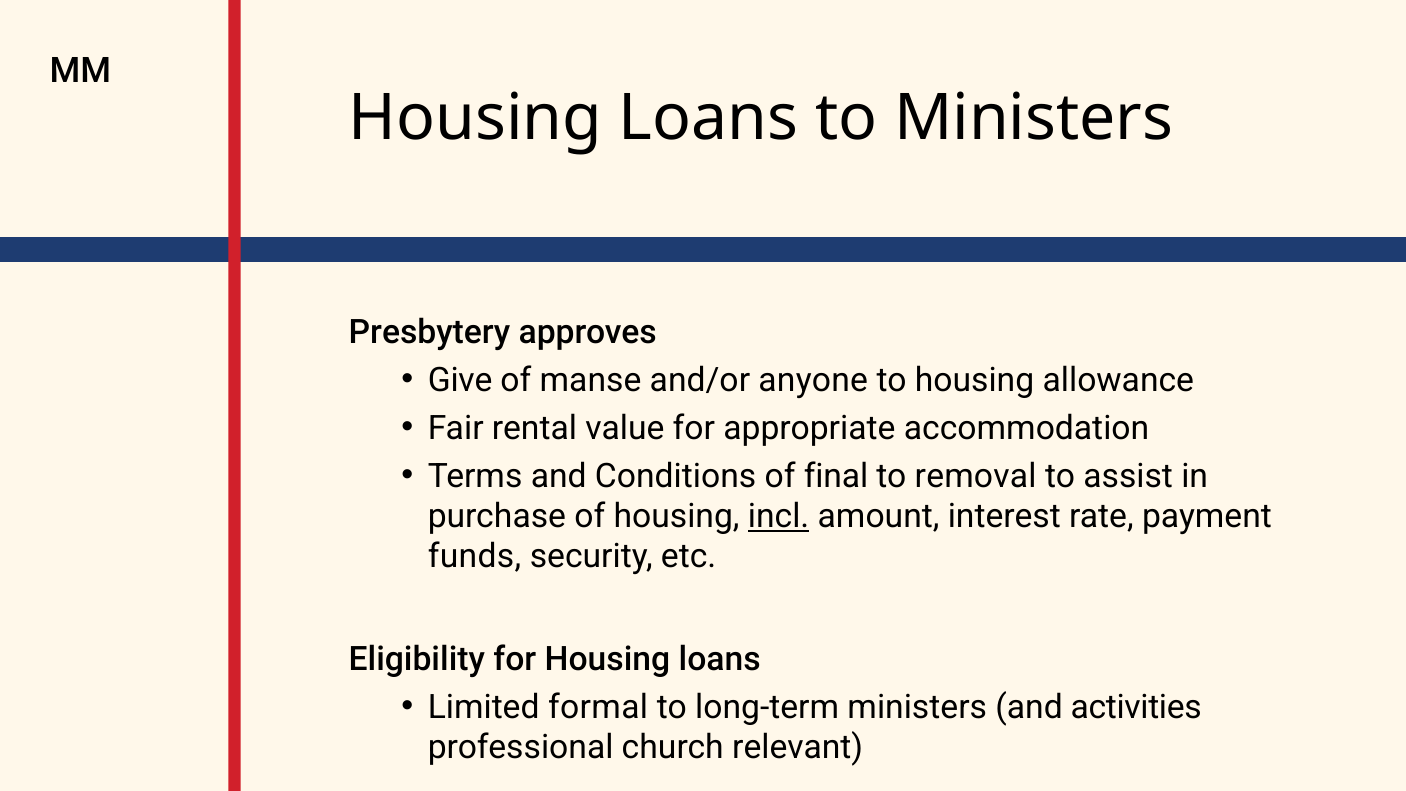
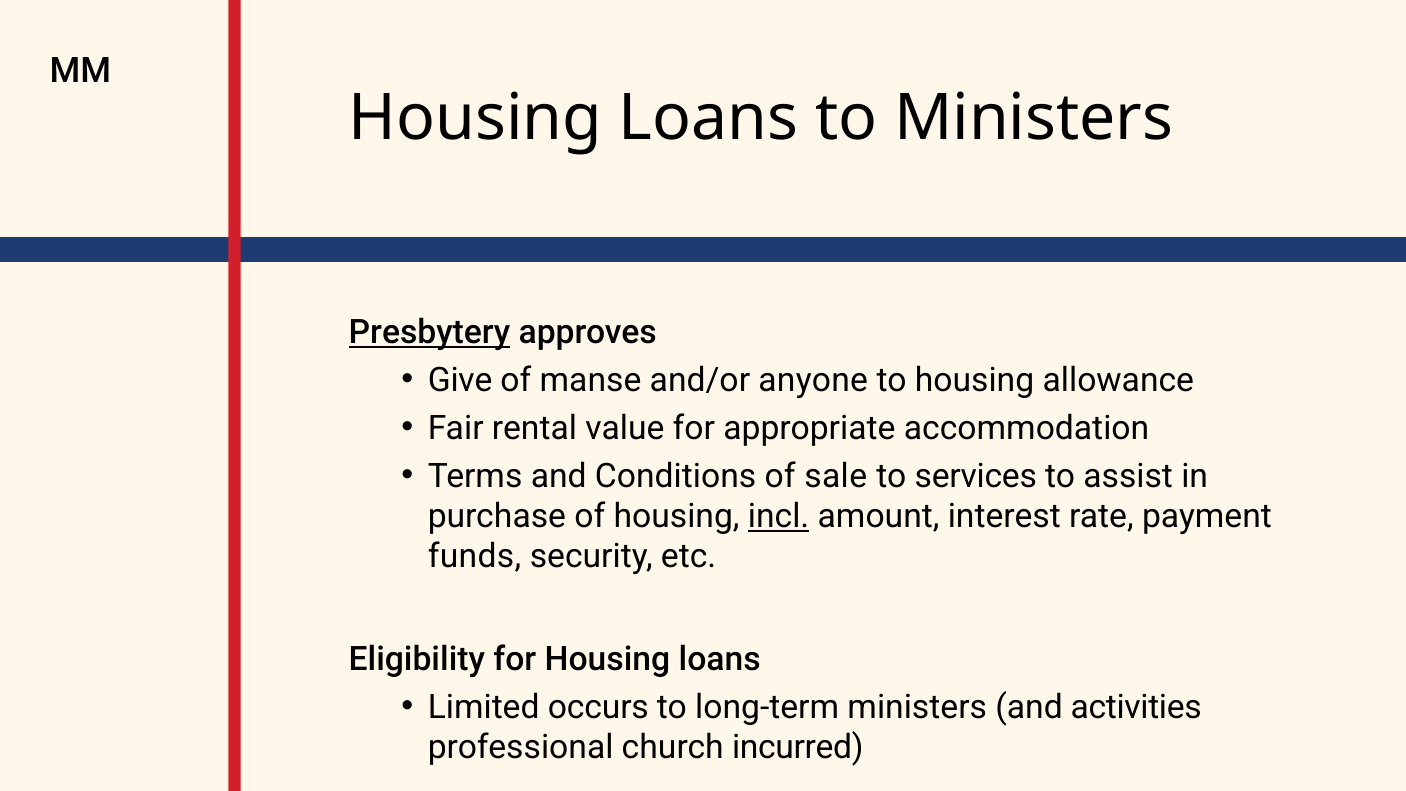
Presbytery underline: none -> present
final: final -> sale
removal: removal -> services
formal: formal -> occurs
relevant: relevant -> incurred
